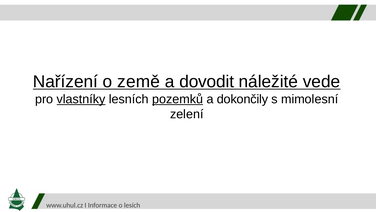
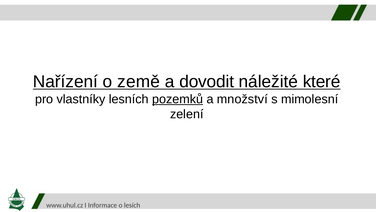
vede: vede -> které
vlastníky underline: present -> none
dokončily: dokončily -> množství
